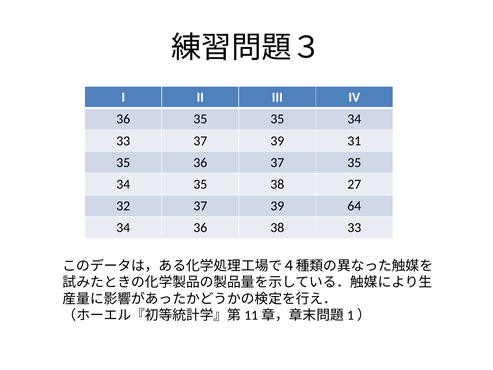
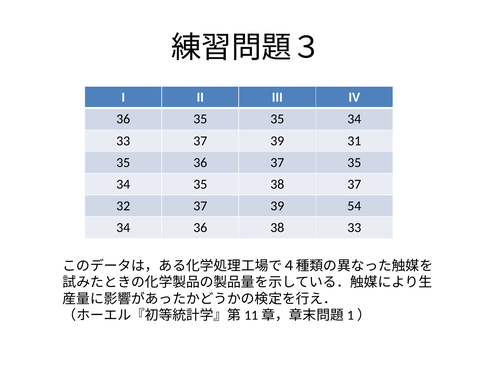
38 27: 27 -> 37
64: 64 -> 54
